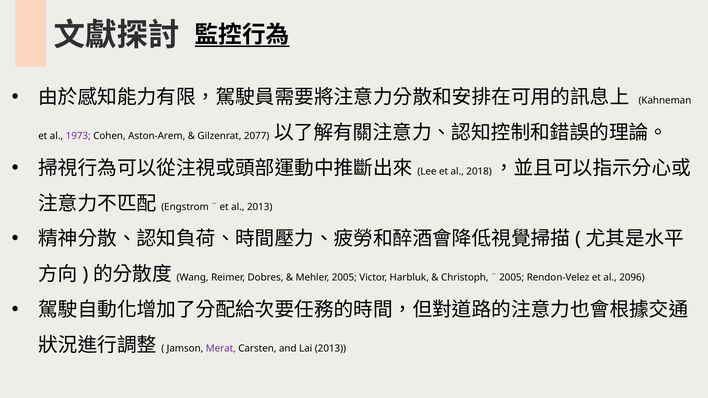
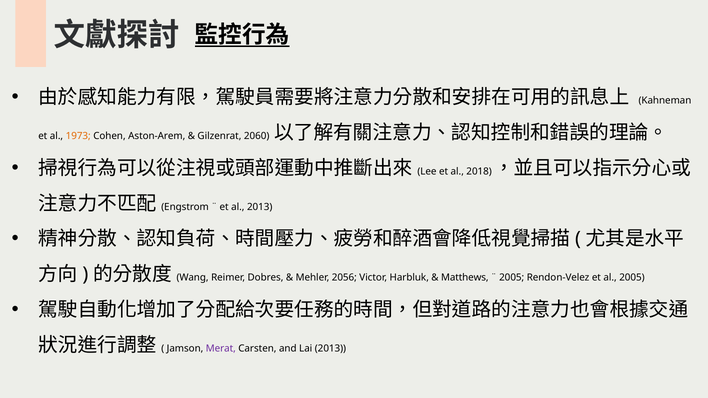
1973 colour: purple -> orange
2077: 2077 -> 2060
Mehler 2005: 2005 -> 2056
Christoph: Christoph -> Matthews
al 2096: 2096 -> 2005
